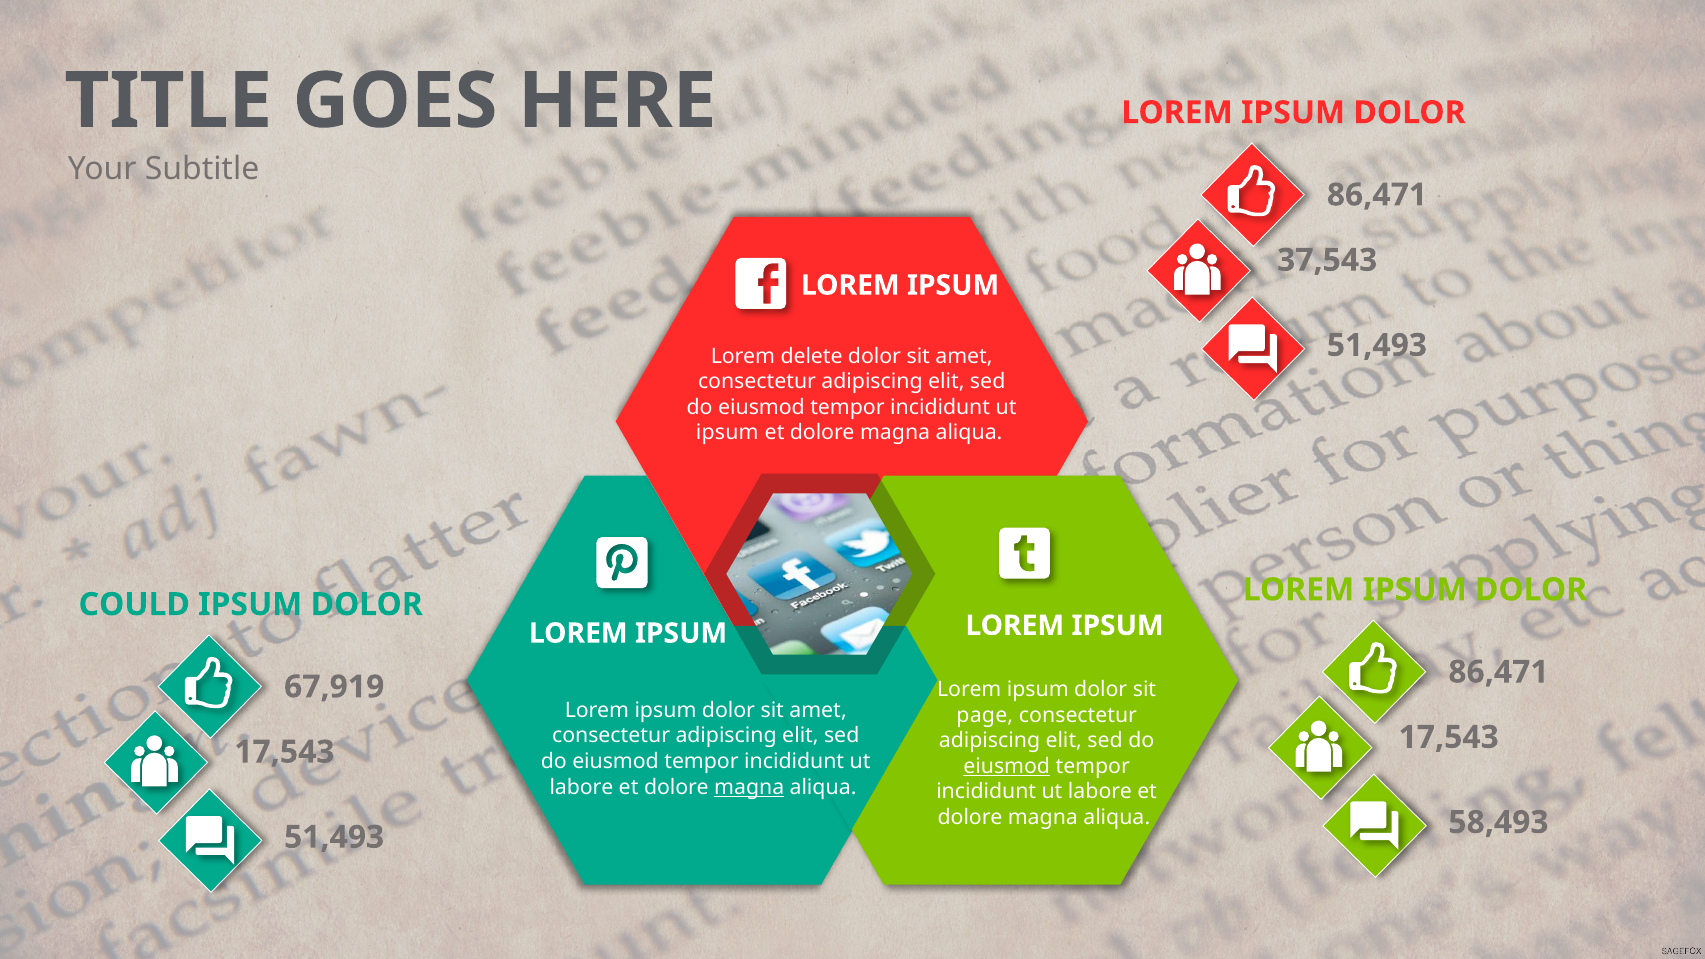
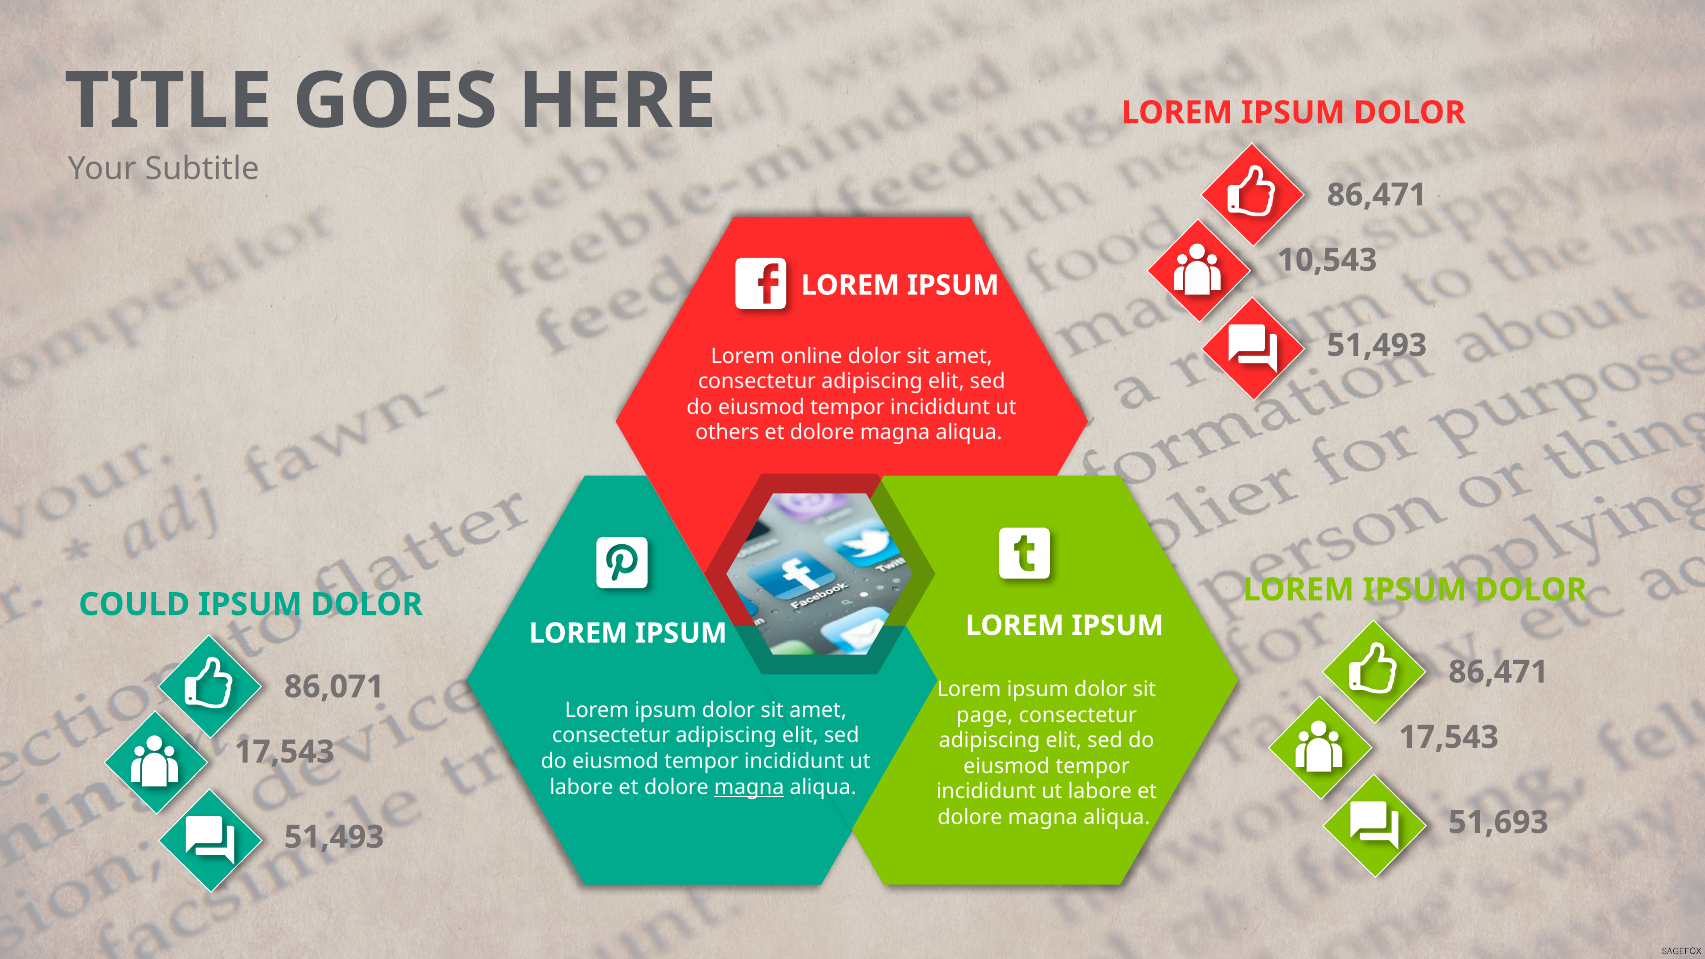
37,543: 37,543 -> 10,543
delete: delete -> online
ipsum at (727, 433): ipsum -> others
67,919: 67,919 -> 86,071
eiusmod at (1007, 766) underline: present -> none
58,493: 58,493 -> 51,693
